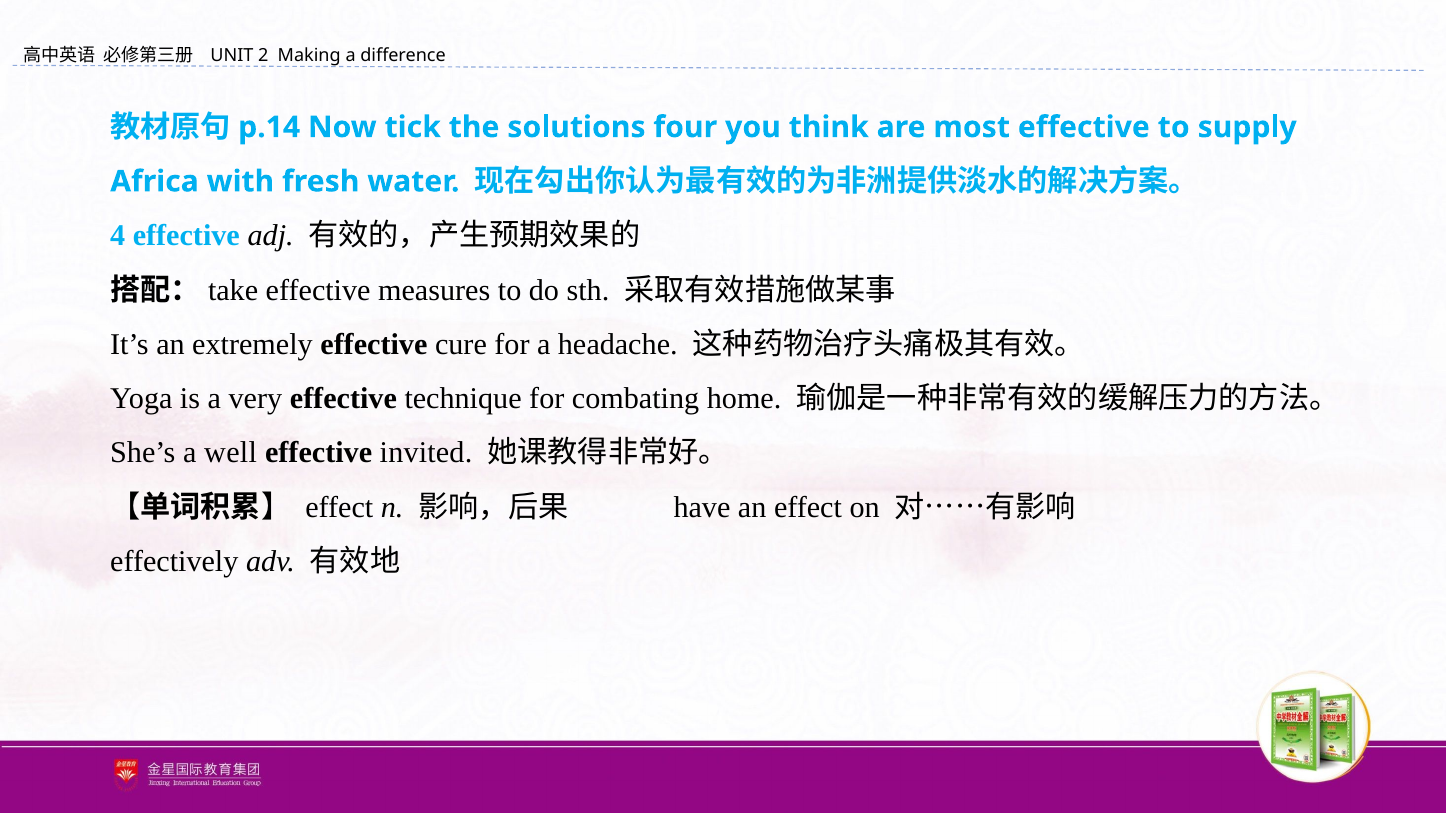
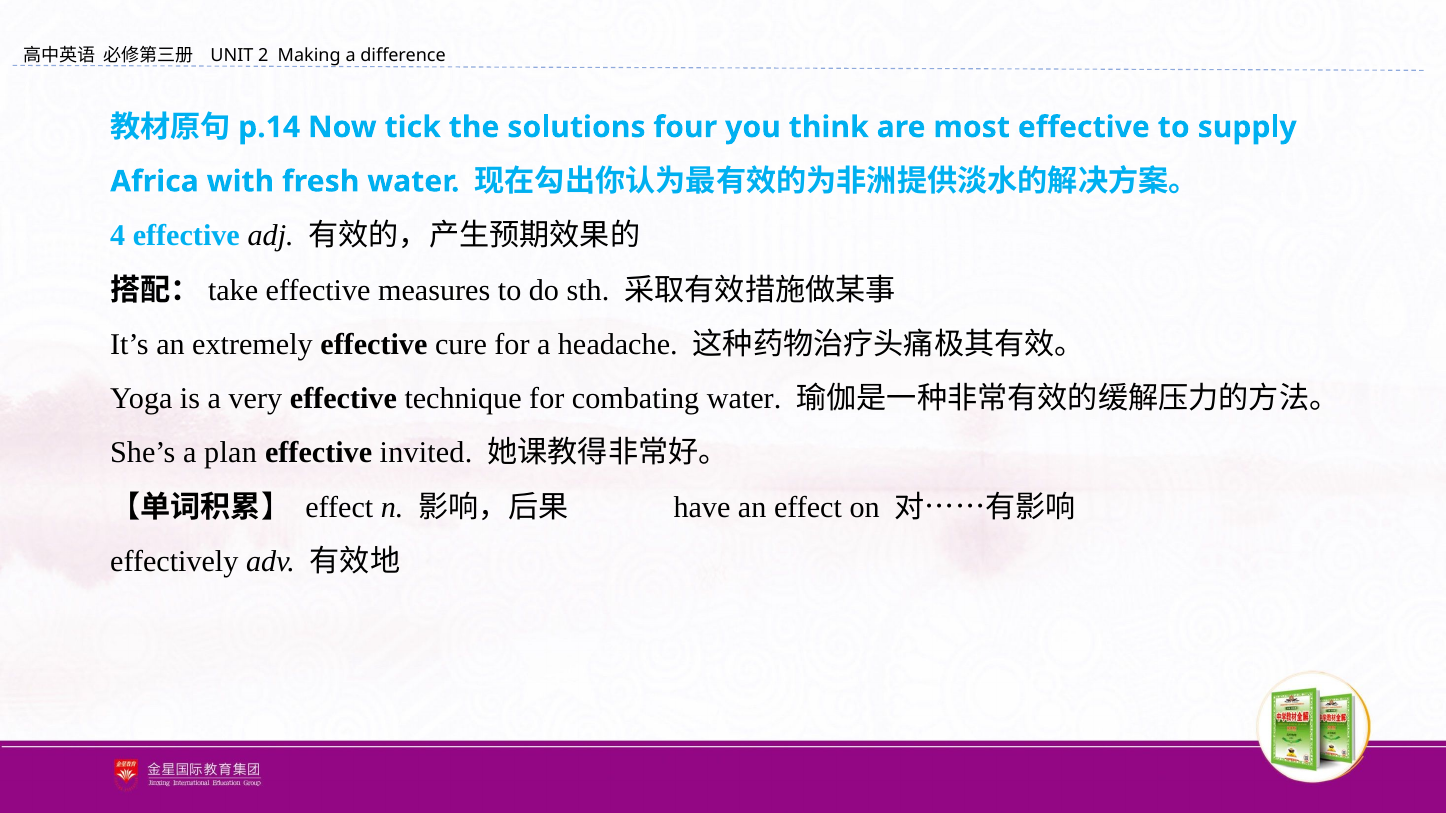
combating home: home -> water
well: well -> plan
